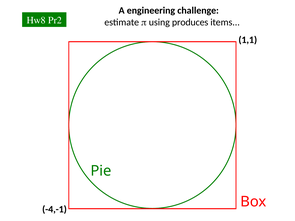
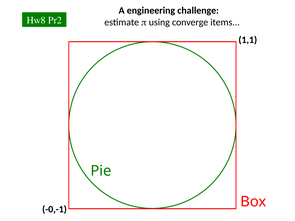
produces: produces -> converge
-4,-1: -4,-1 -> -0,-1
